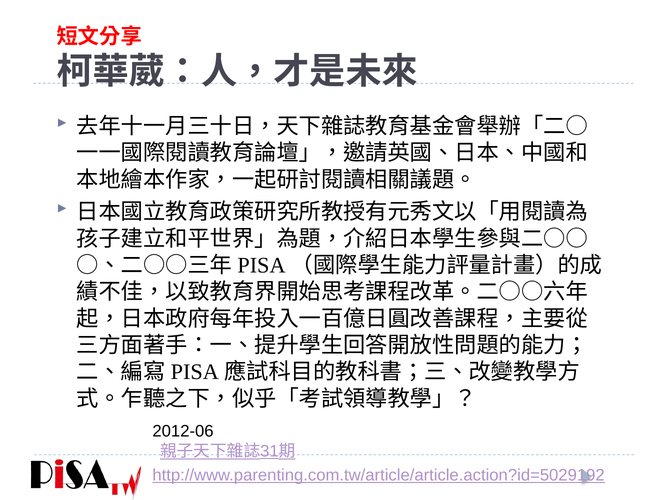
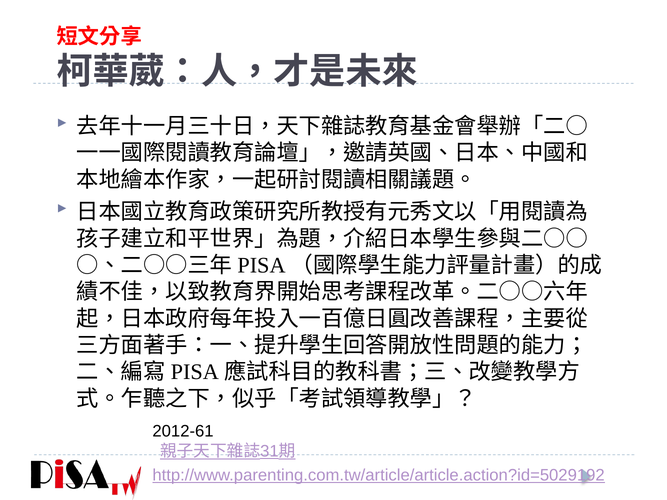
2012-06: 2012-06 -> 2012-61
